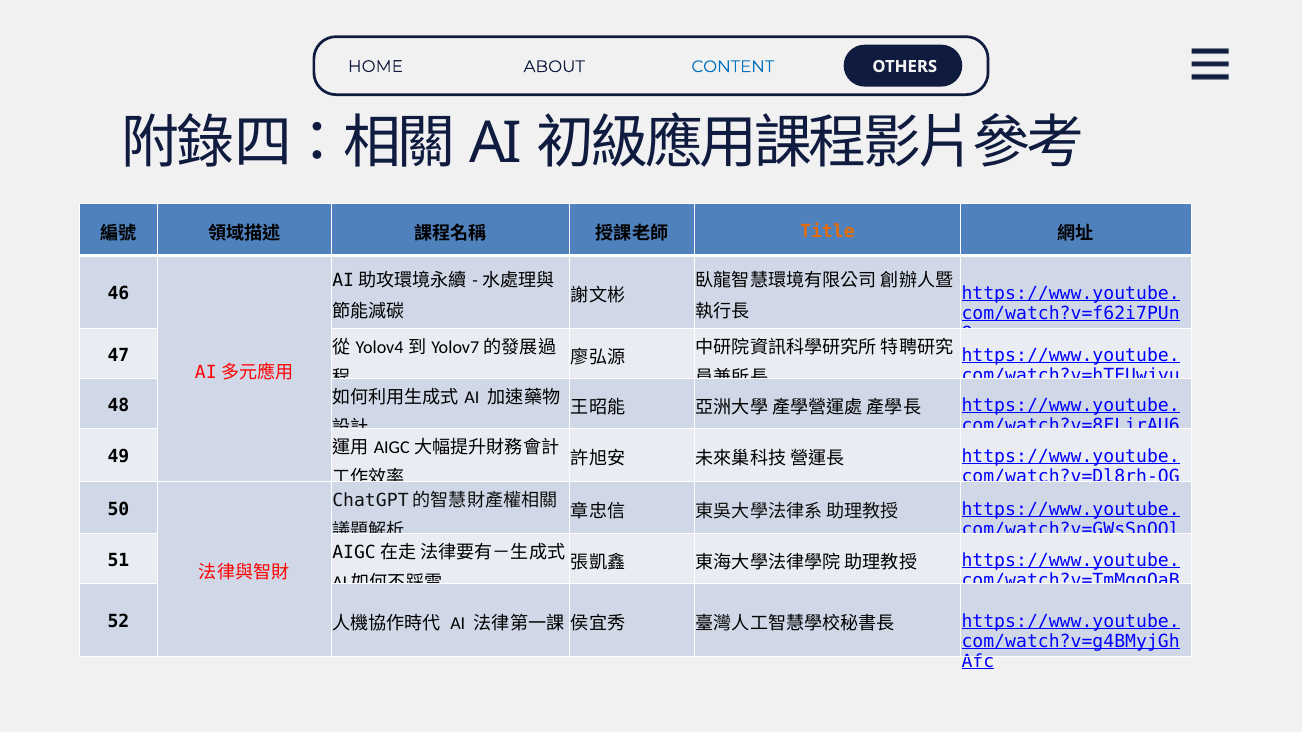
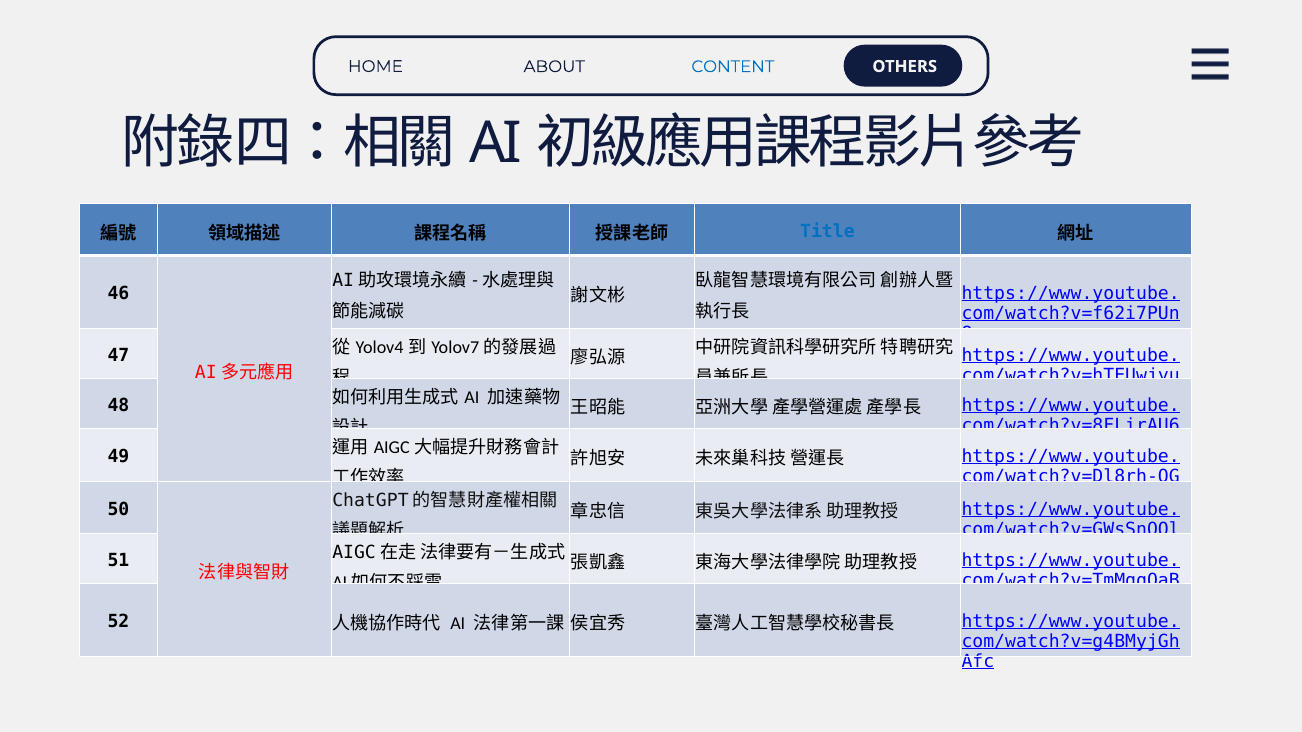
Title colour: orange -> blue
